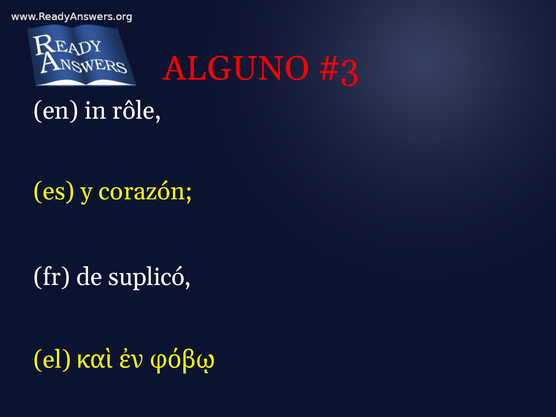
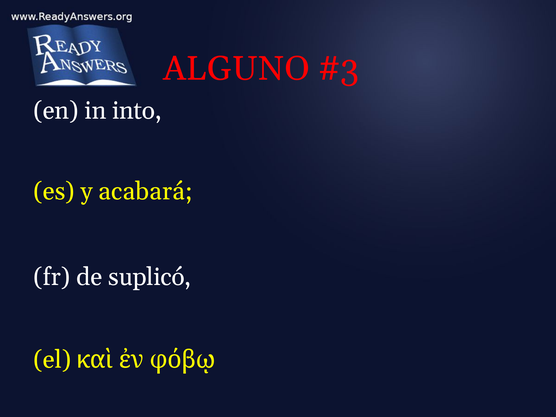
rôle: rôle -> into
corazón: corazón -> acabará
